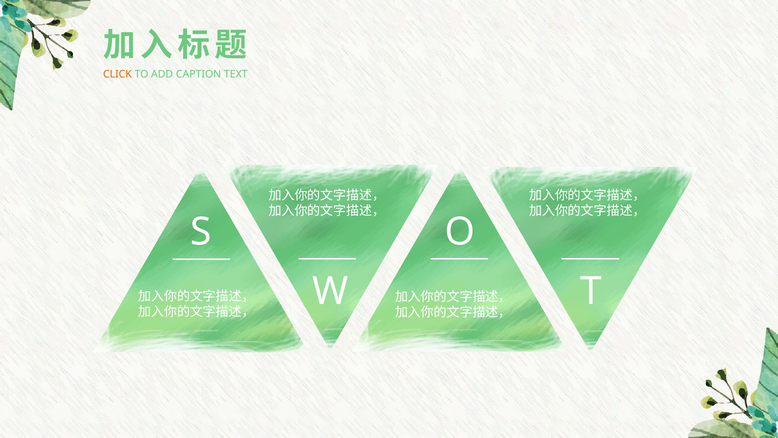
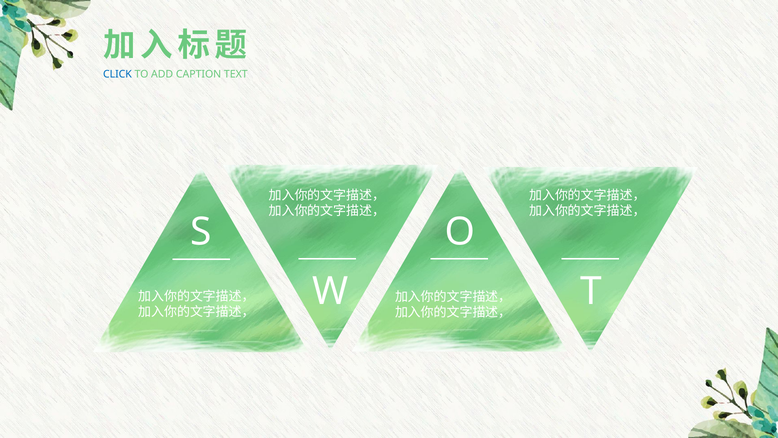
CLICK colour: orange -> blue
